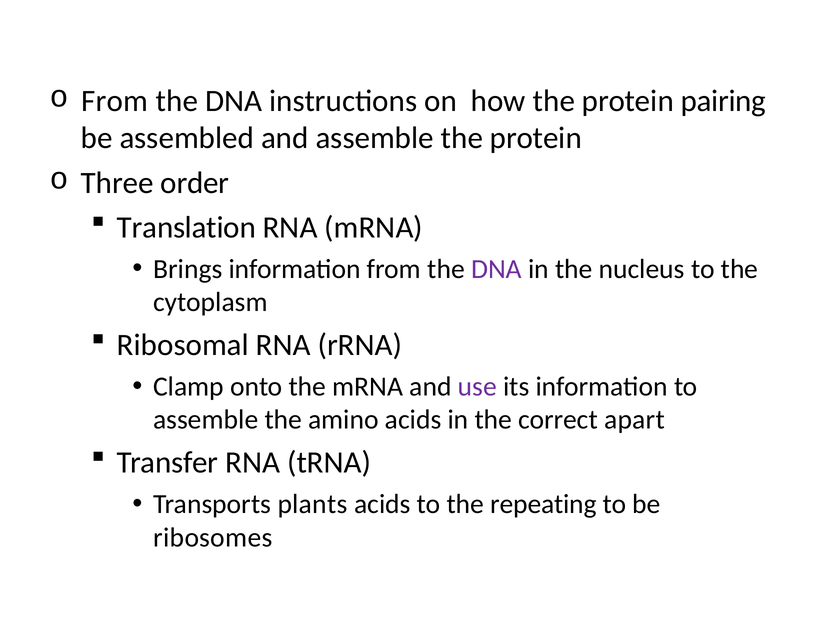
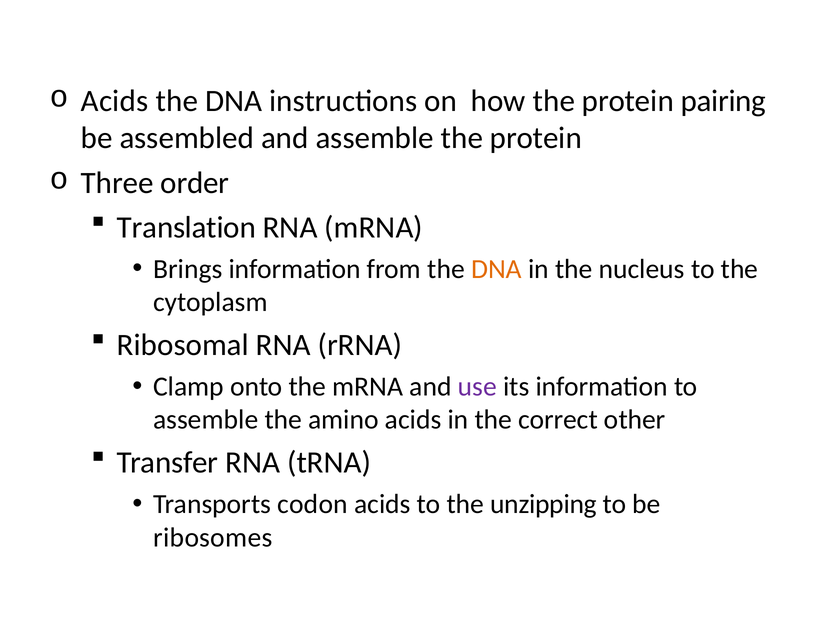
From at (115, 101): From -> Acids
DNA at (496, 269) colour: purple -> orange
apart: apart -> other
plants: plants -> codon
repeating: repeating -> unzipping
